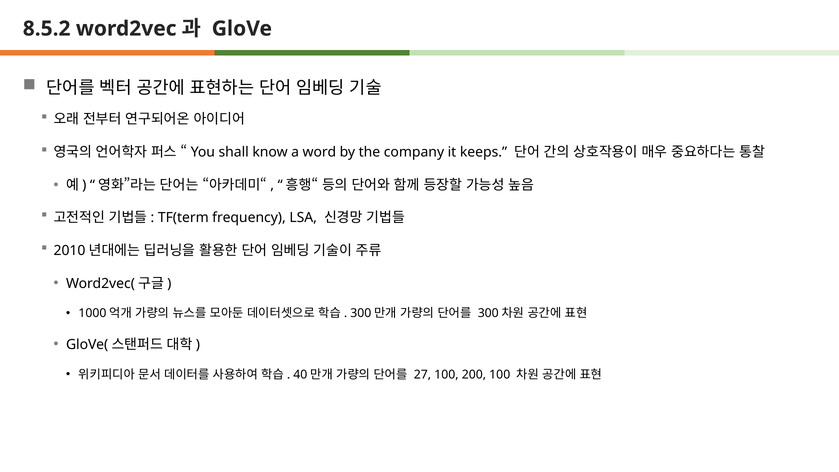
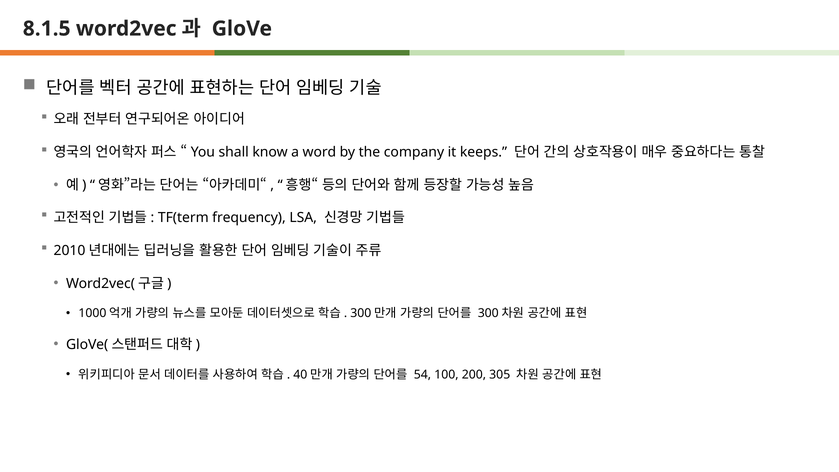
8.5.2: 8.5.2 -> 8.1.5
27: 27 -> 54
200 100: 100 -> 305
